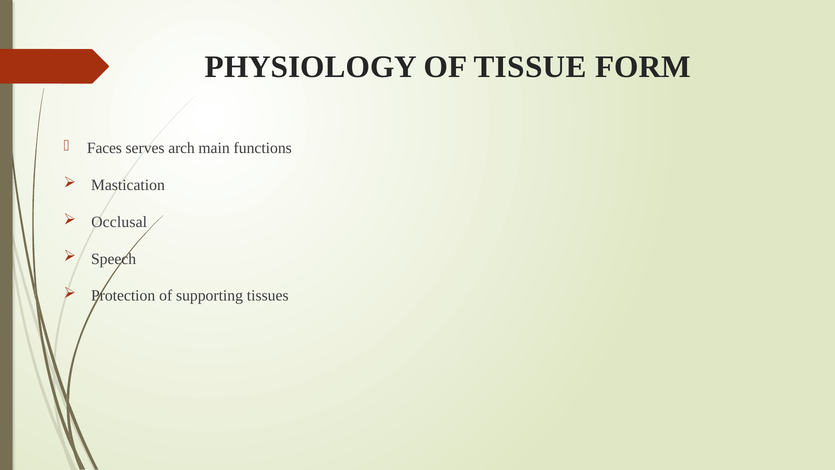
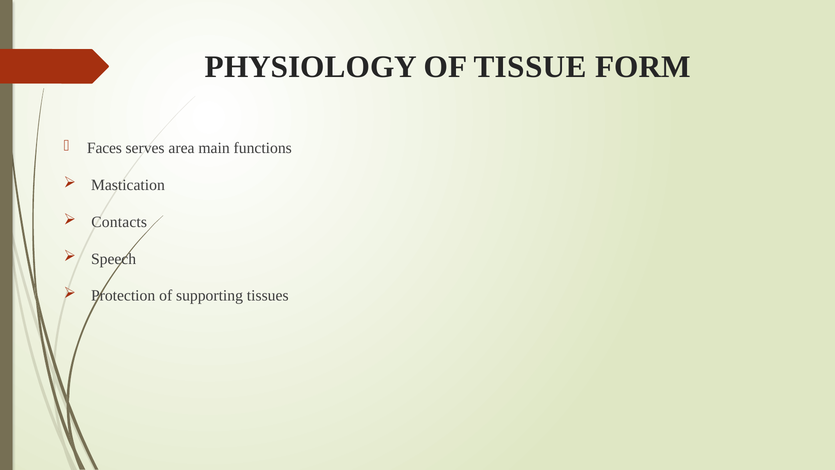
arch: arch -> area
Occlusal: Occlusal -> Contacts
